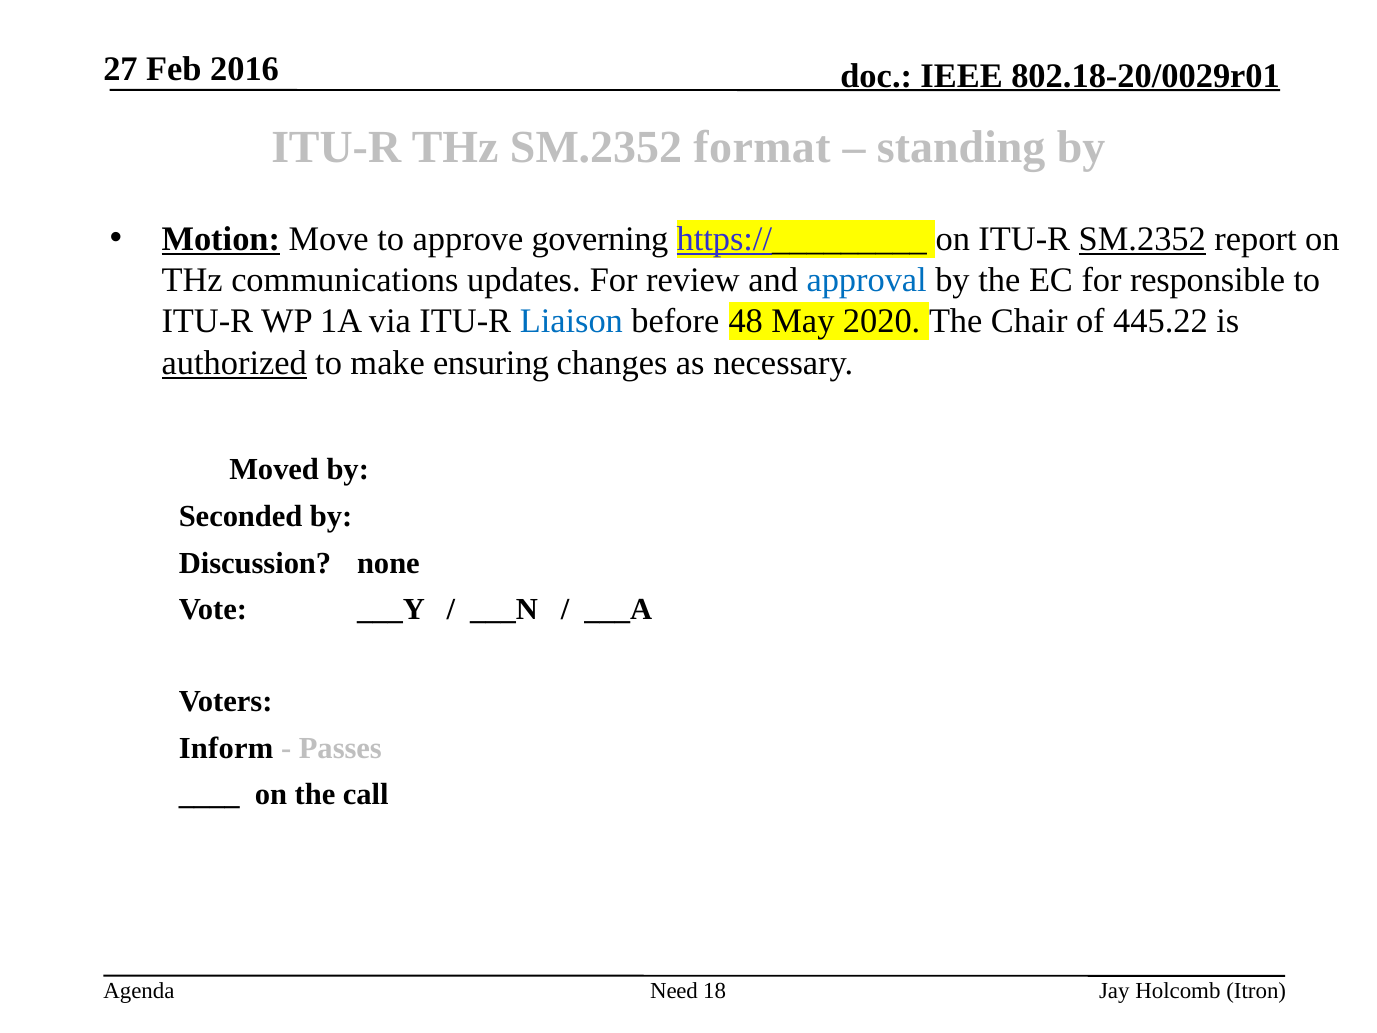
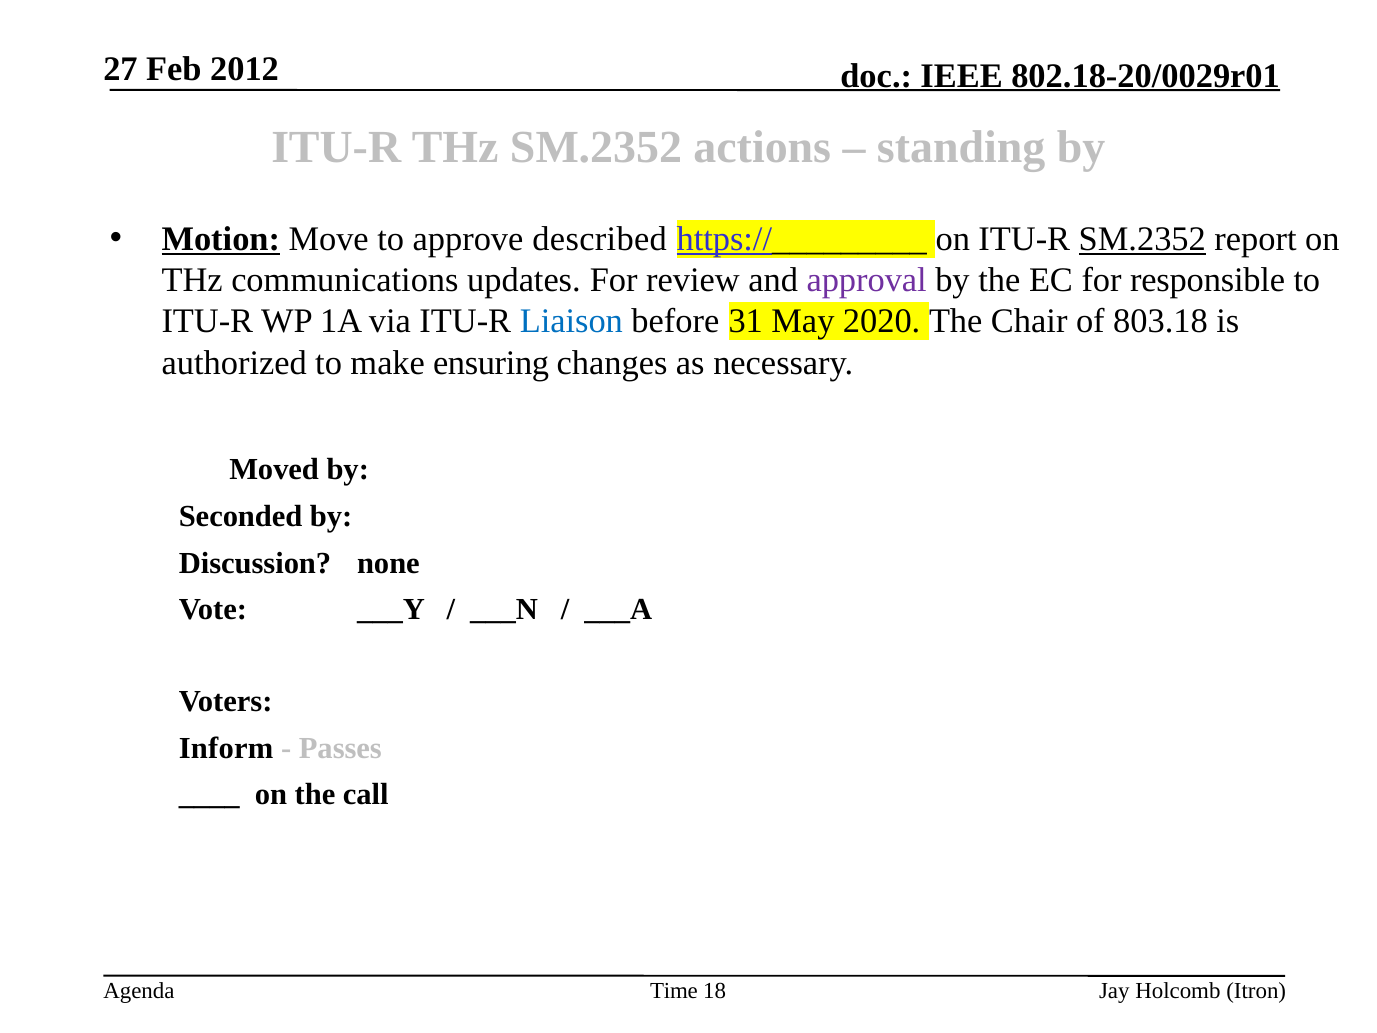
2016: 2016 -> 2012
format: format -> actions
governing: governing -> described
approval colour: blue -> purple
48: 48 -> 31
445.22: 445.22 -> 803.18
authorized underline: present -> none
Need: Need -> Time
